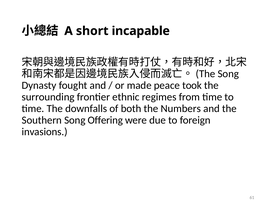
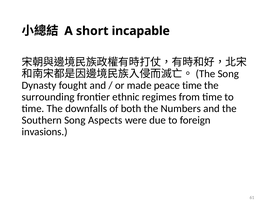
peace took: took -> time
Offering: Offering -> Aspects
